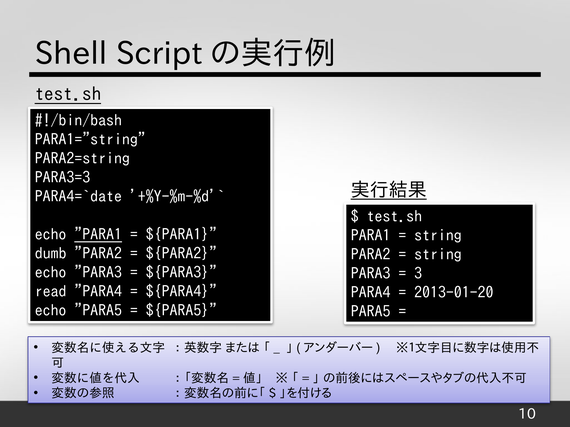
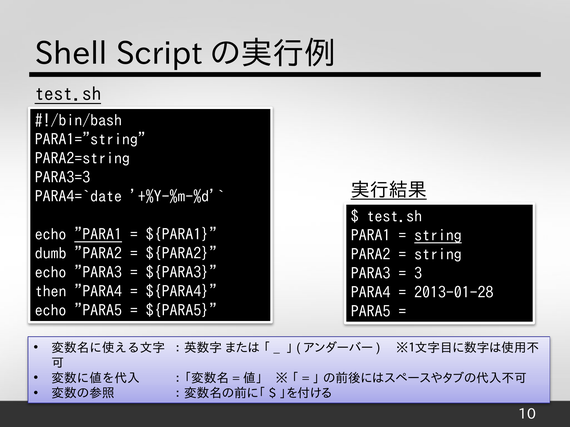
string at (438, 236) underline: none -> present
read: read -> then
2013-01-20: 2013-01-20 -> 2013-01-28
